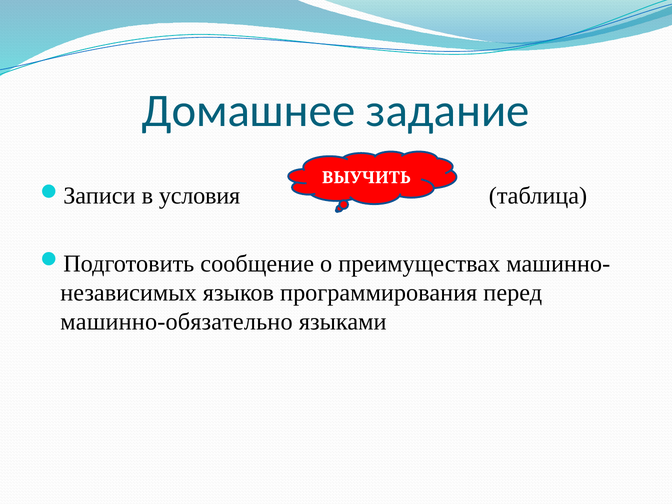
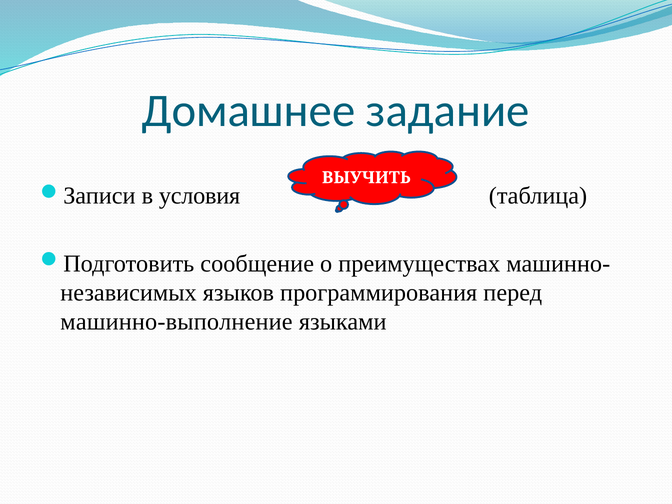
машинно-обязательно: машинно-обязательно -> машинно-выполнение
